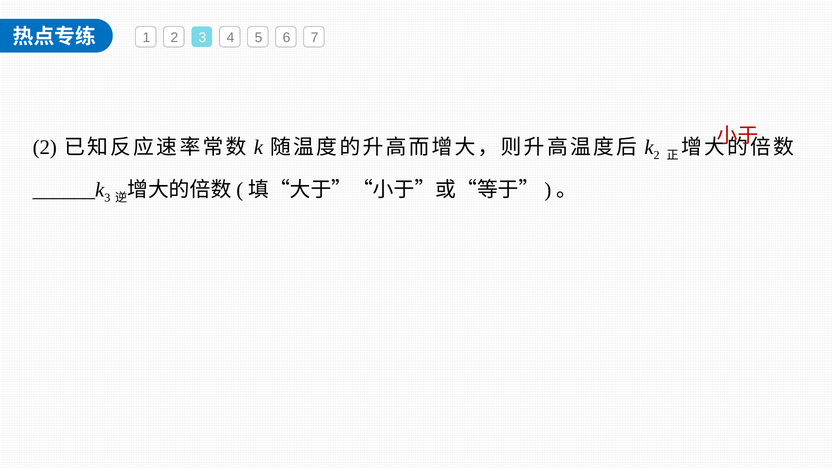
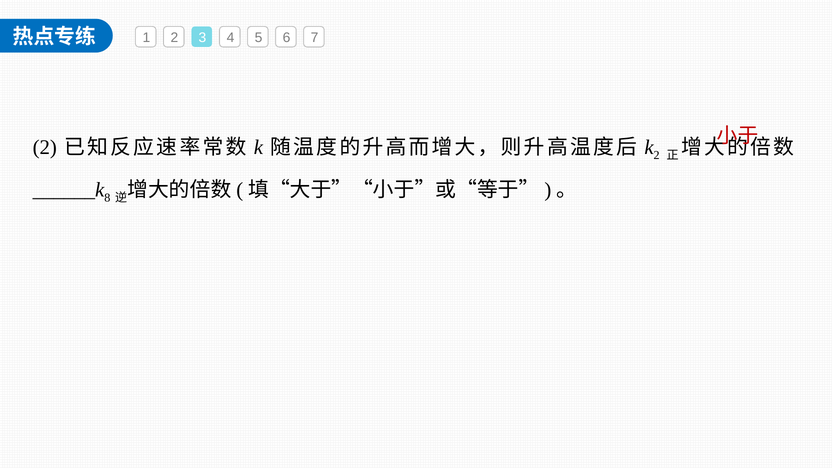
3 at (107, 198): 3 -> 8
